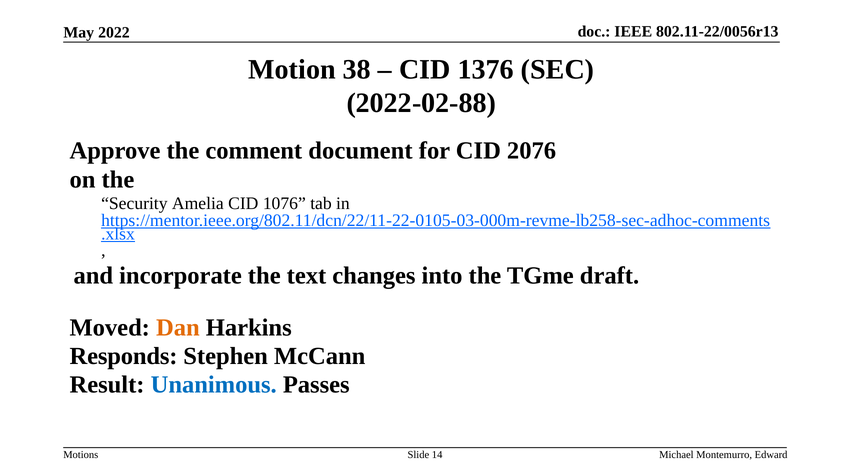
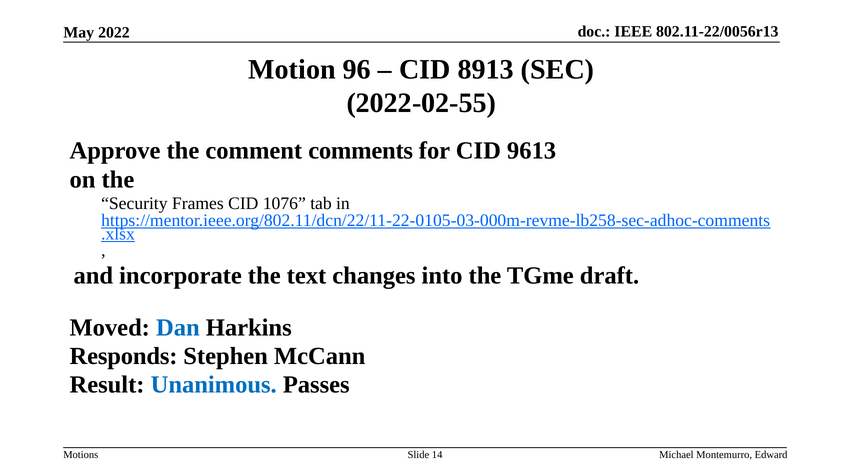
38: 38 -> 96
1376: 1376 -> 8913
2022-02-88: 2022-02-88 -> 2022-02-55
document: document -> comments
2076: 2076 -> 9613
Amelia: Amelia -> Frames
Dan colour: orange -> blue
